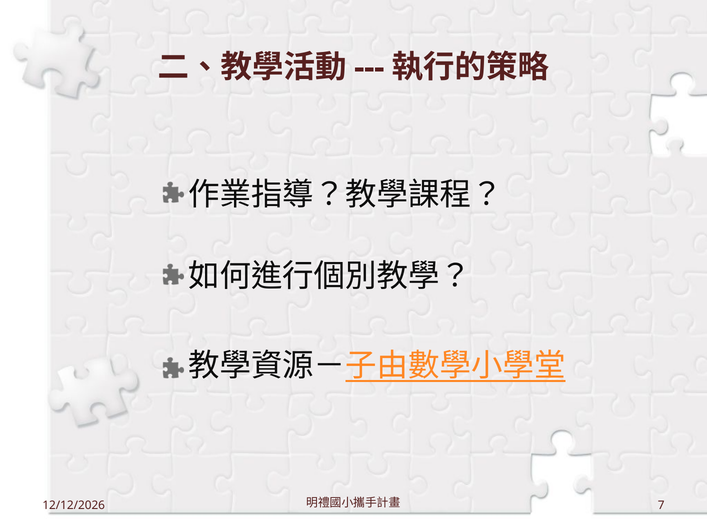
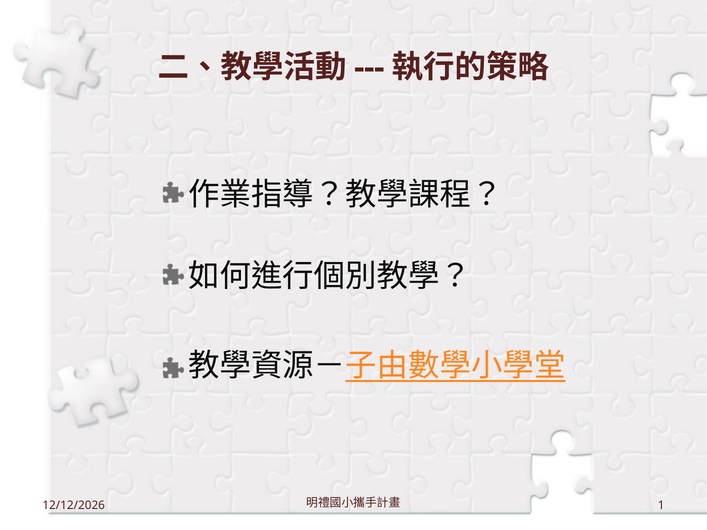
7: 7 -> 1
